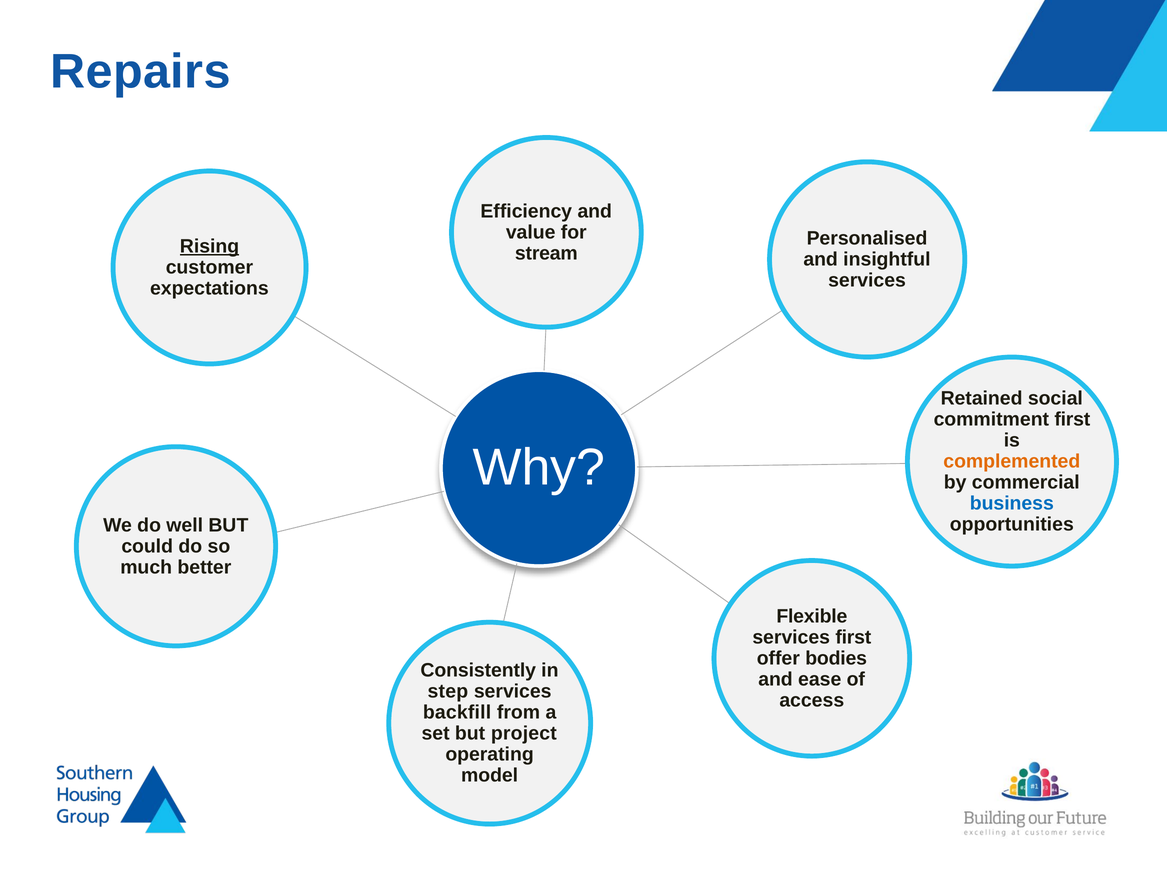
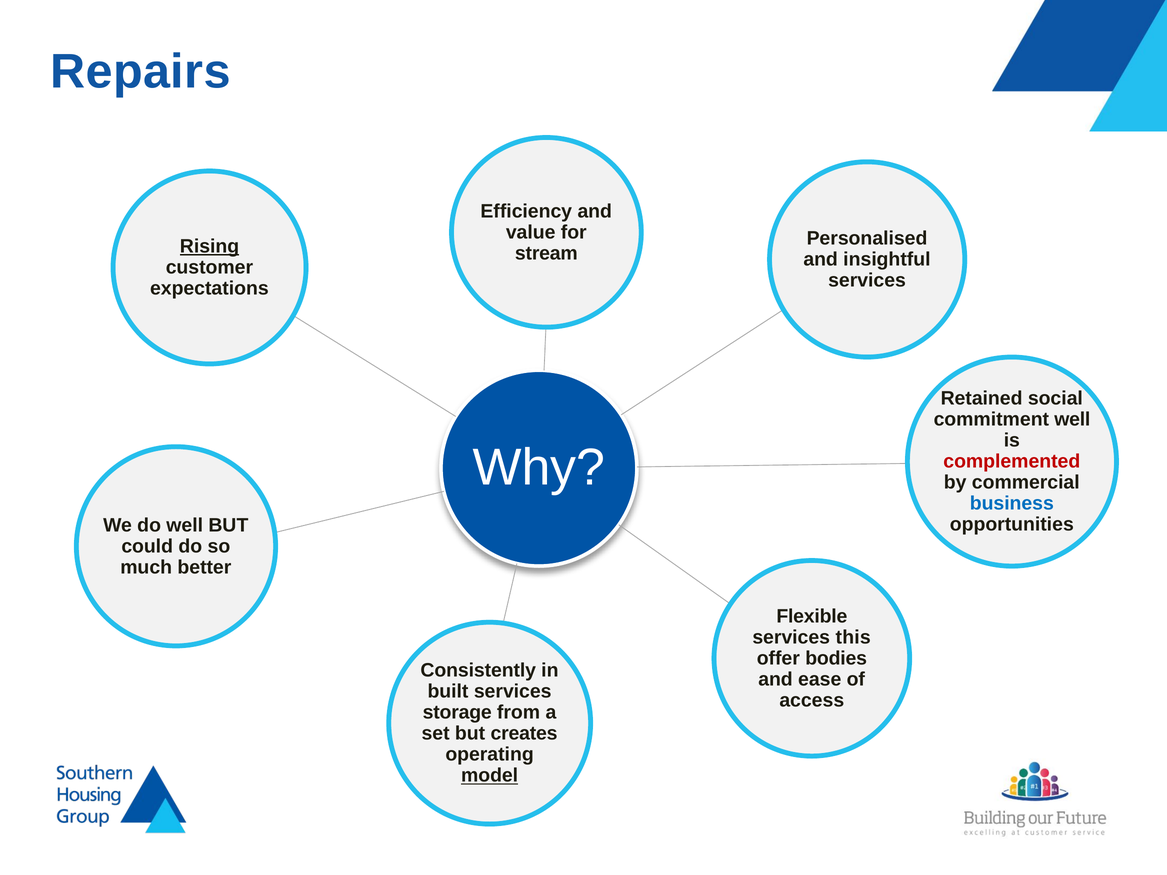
commitment first: first -> well
complemented colour: orange -> red
services first: first -> this
step: step -> built
backfill: backfill -> storage
project: project -> creates
model underline: none -> present
